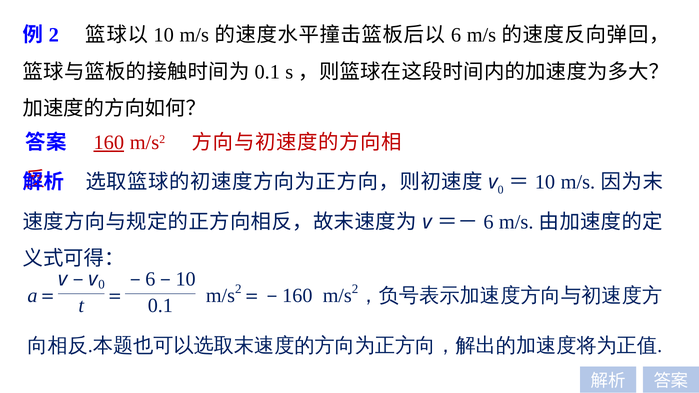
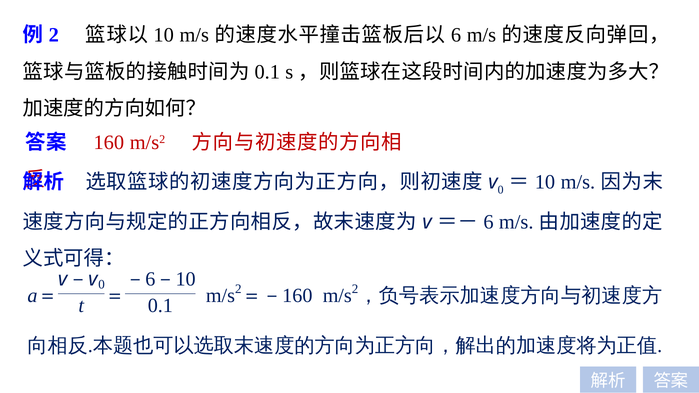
160 at (109, 143) underline: present -> none
